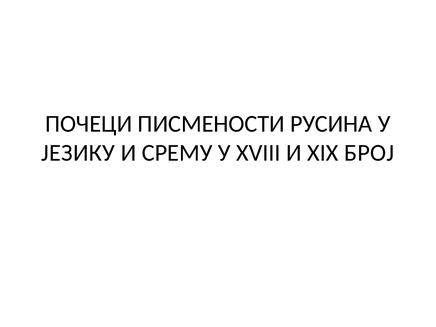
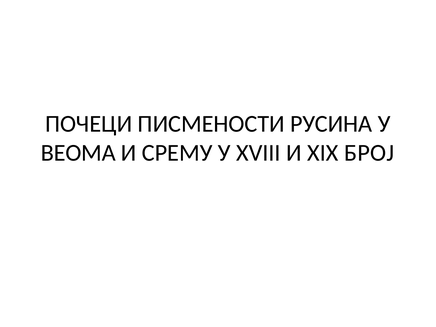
ЈЕЗИКУ: ЈЕЗИКУ -> ВЕОМА
